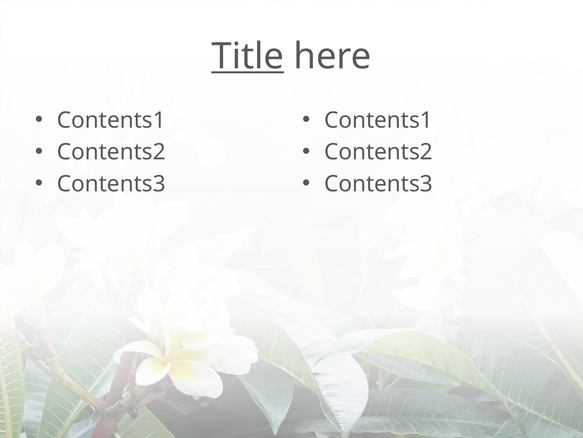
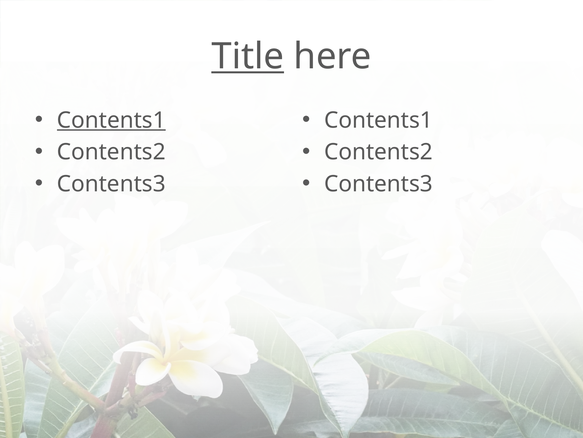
Contents1 at (111, 120) underline: none -> present
